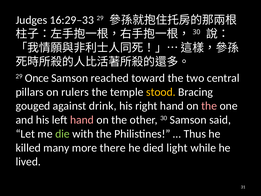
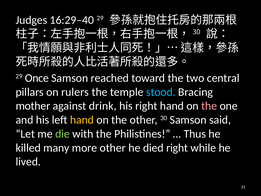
16:29–33: 16:29–33 -> 16:29–40
stood colour: yellow -> light blue
gouged: gouged -> mother
hand at (82, 120) colour: pink -> yellow
more there: there -> other
died light: light -> right
